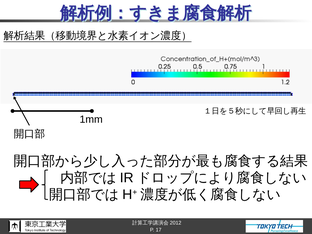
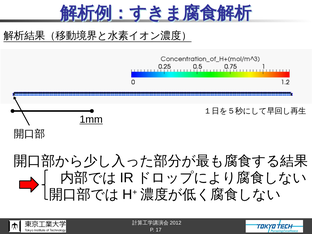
1mm underline: none -> present
